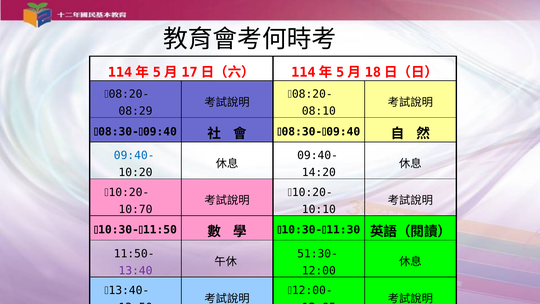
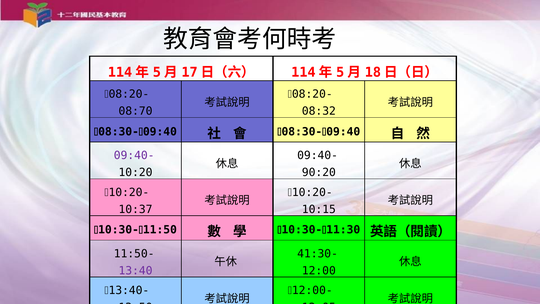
08:29: 08:29 -> 08:70
08:10: 08:10 -> 08:32
09:40- at (134, 155) colour: blue -> purple
14:20: 14:20 -> 90:20
10:70: 10:70 -> 10:37
10:10: 10:10 -> 10:15
51:30-: 51:30- -> 41:30-
